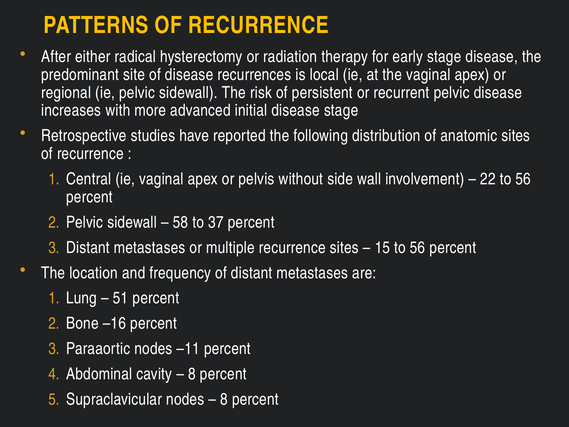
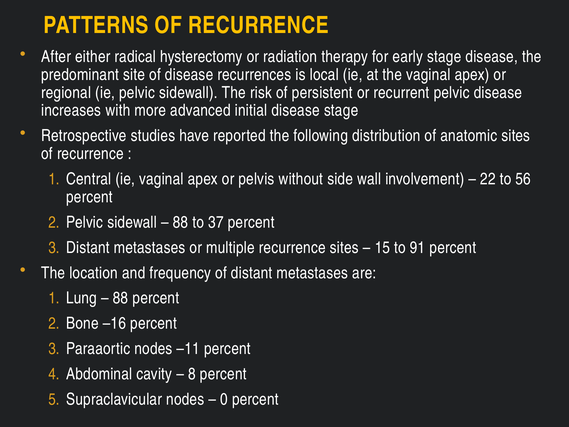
58 at (181, 222): 58 -> 88
15 to 56: 56 -> 91
51 at (121, 298): 51 -> 88
8 at (224, 399): 8 -> 0
